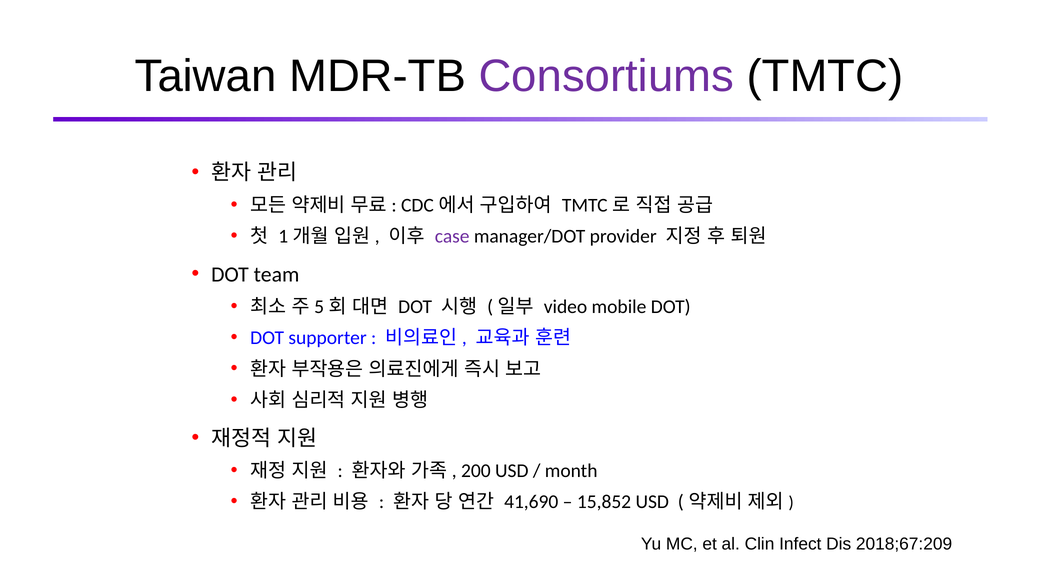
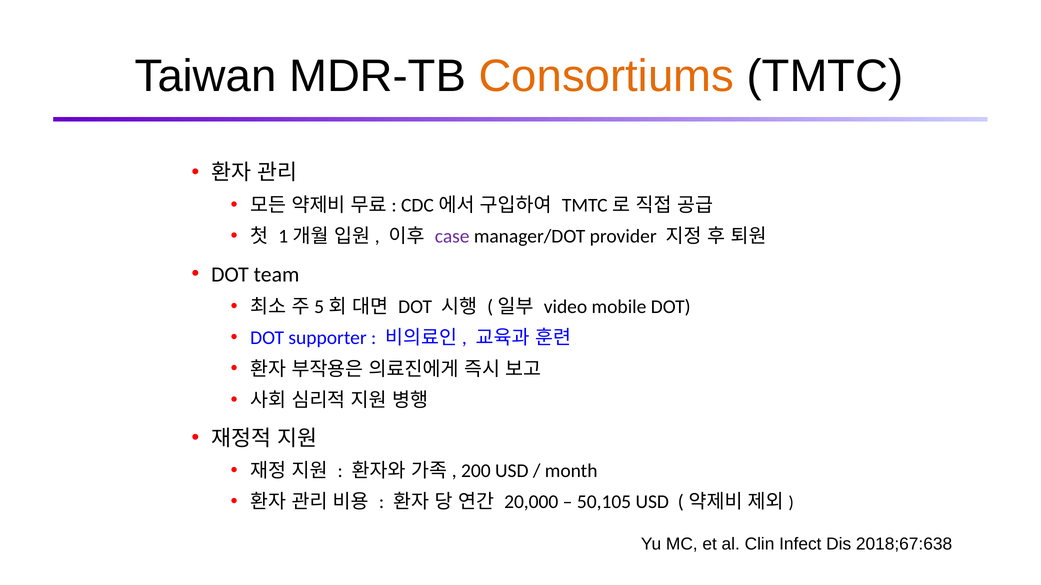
Consortiums colour: purple -> orange
41,690: 41,690 -> 20,000
15,852: 15,852 -> 50,105
2018;67:209: 2018;67:209 -> 2018;67:638
